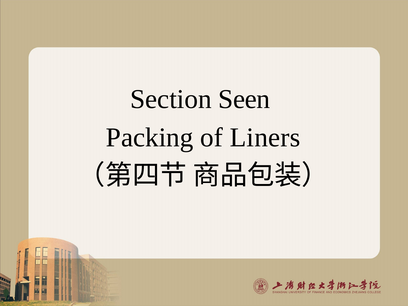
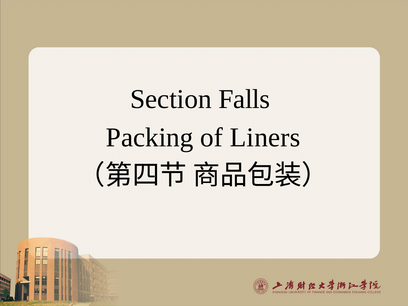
Seen: Seen -> Falls
